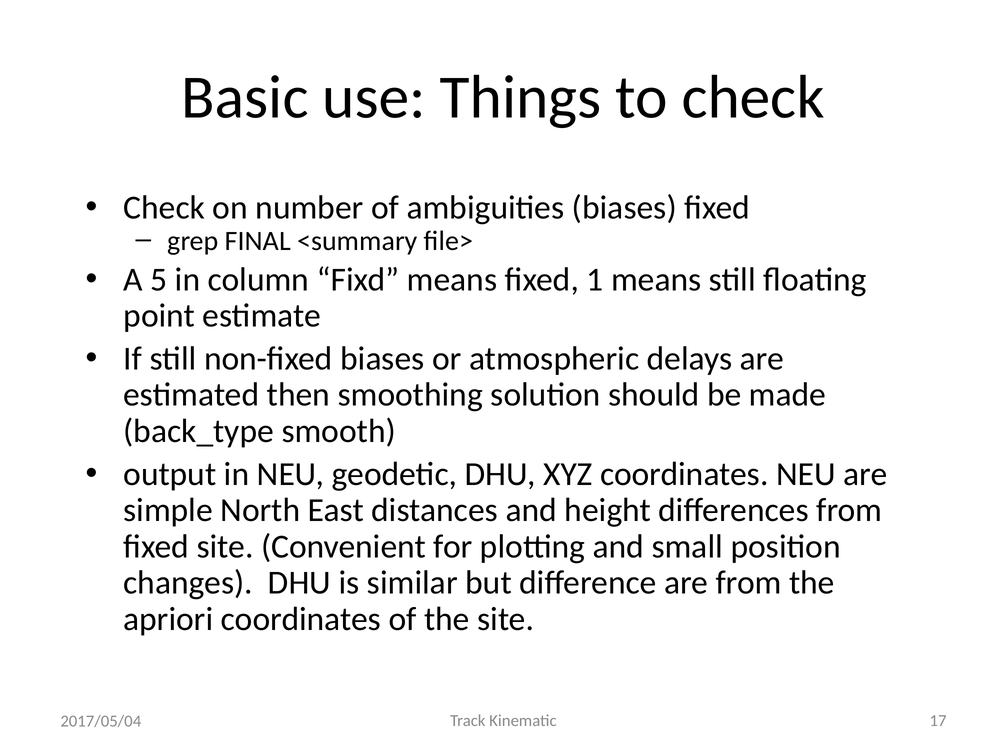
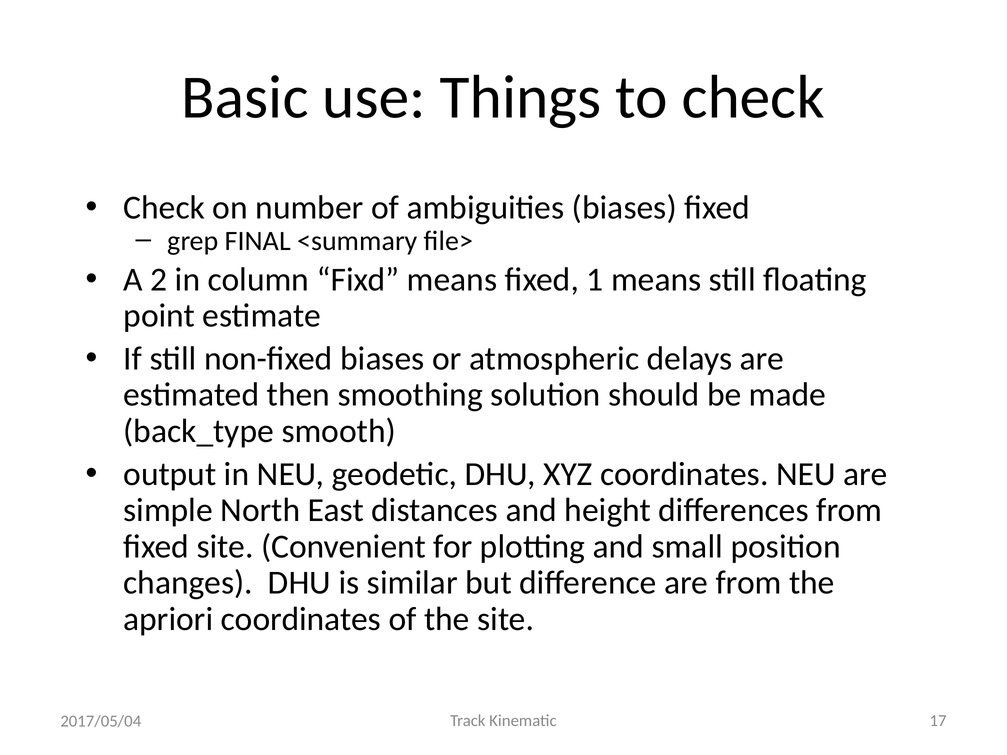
5: 5 -> 2
